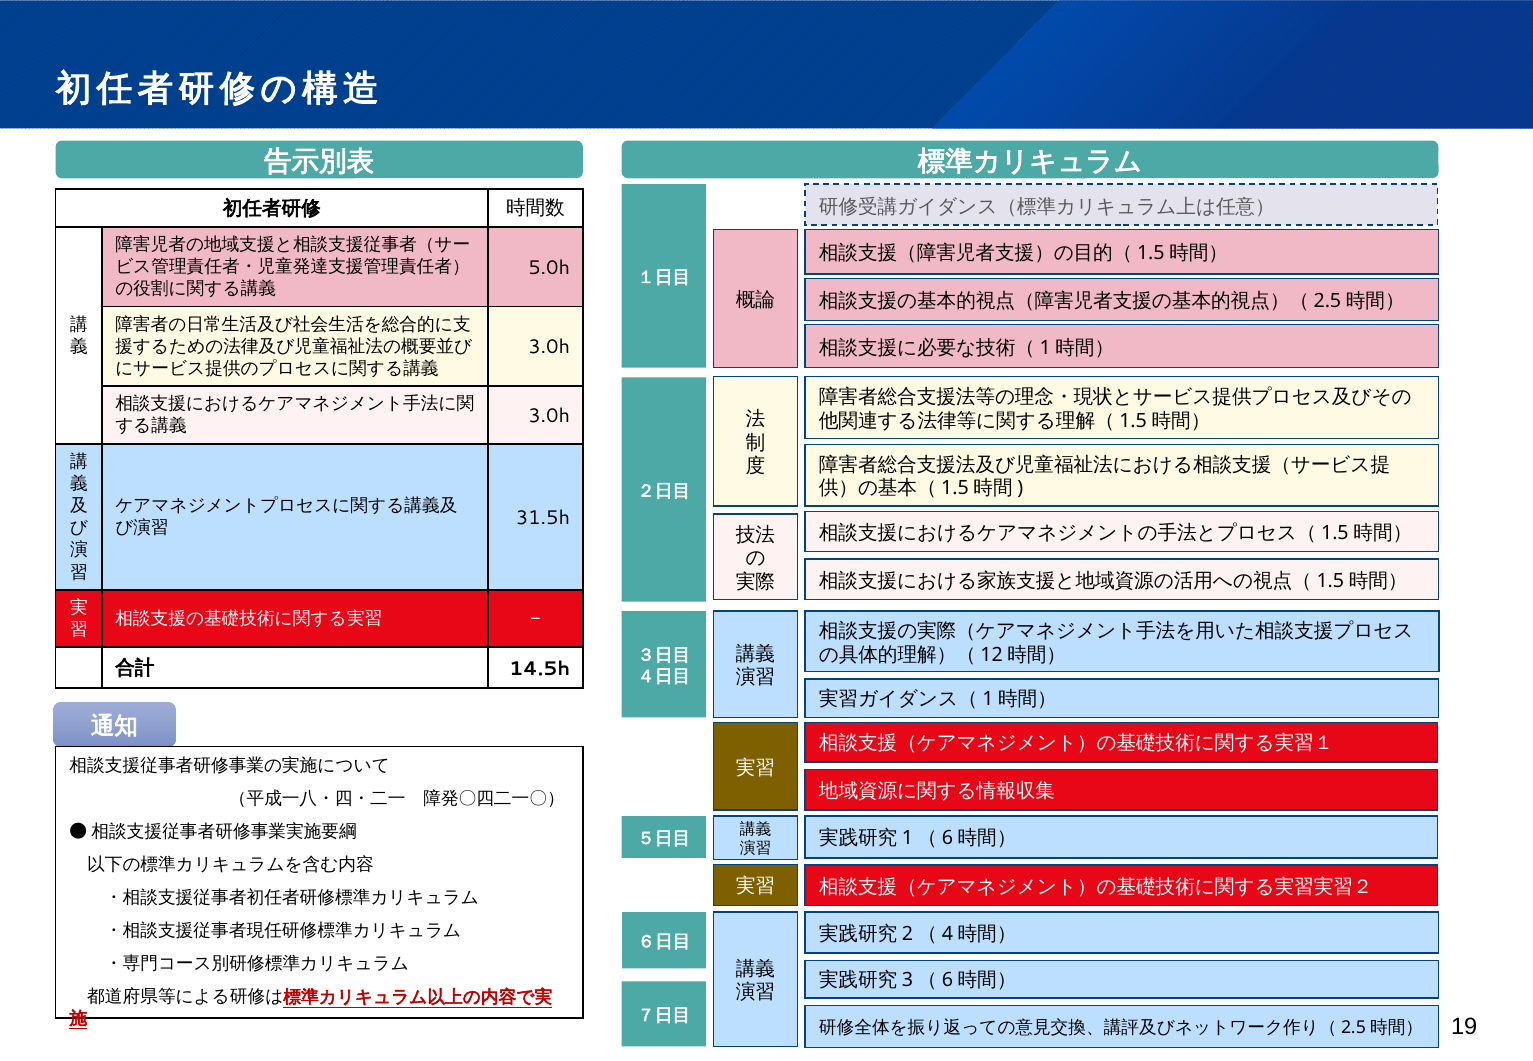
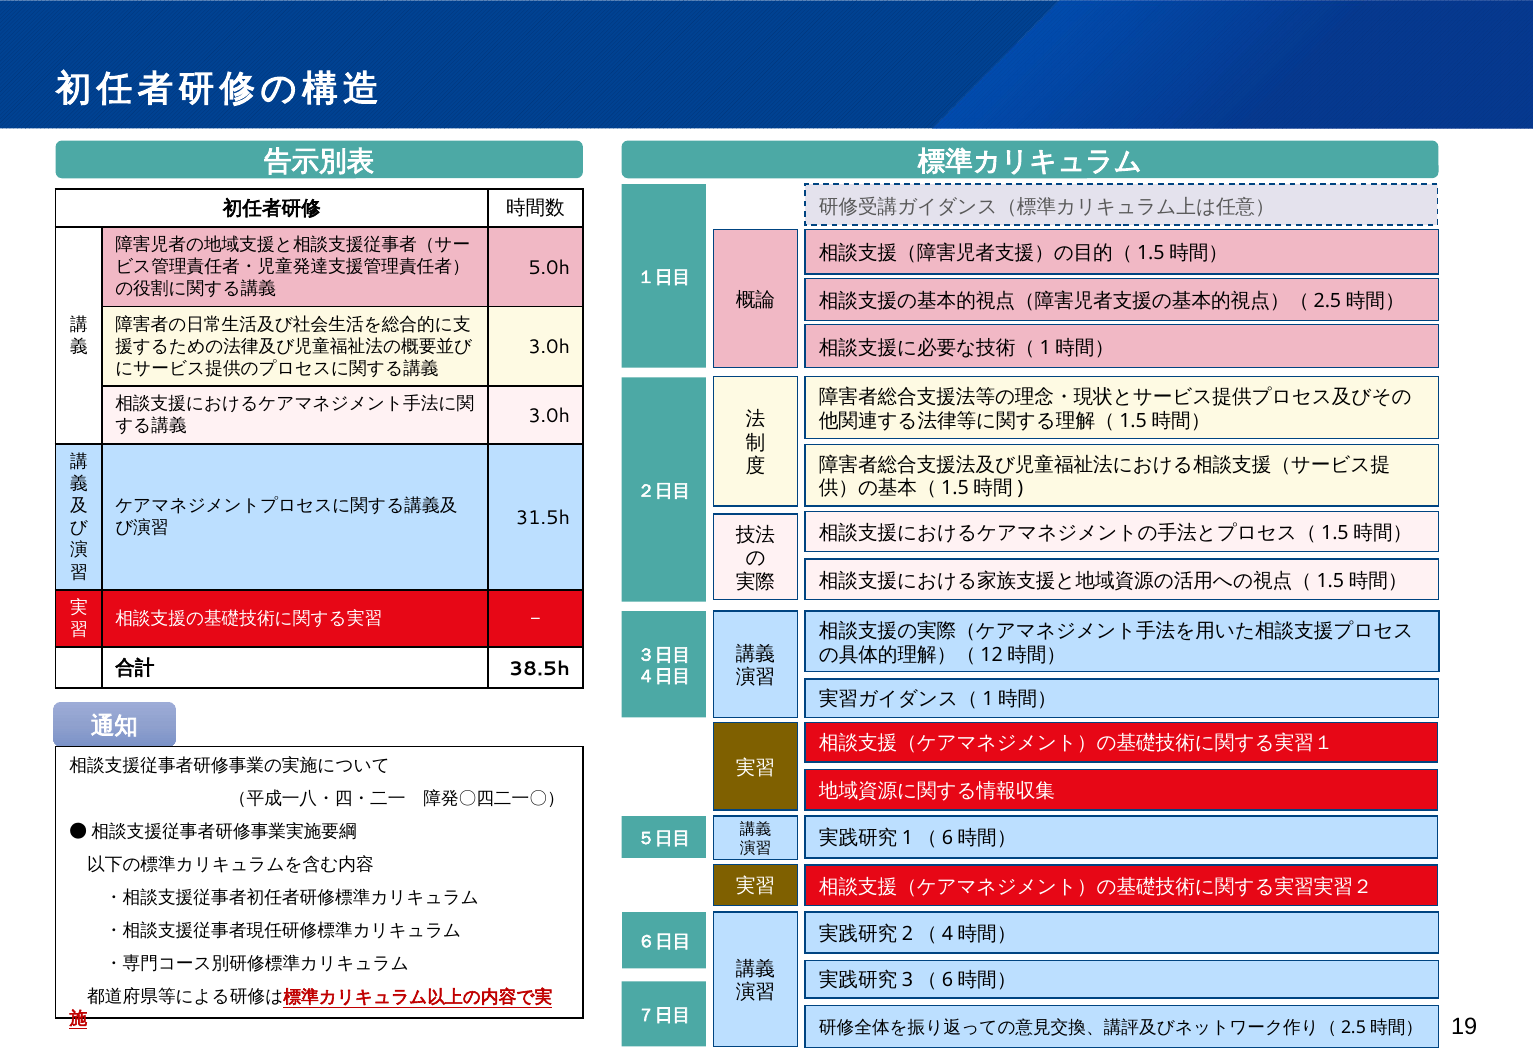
14.5h: 14.5h -> 38.5h
